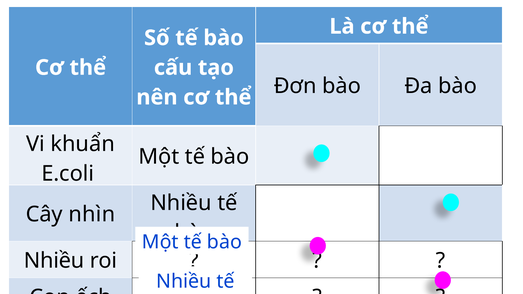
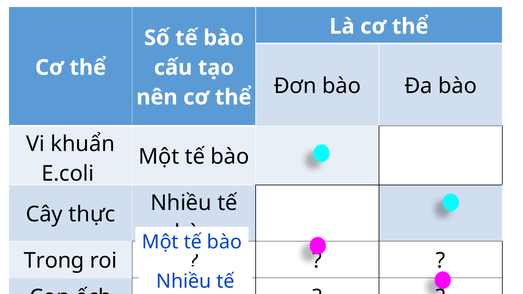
nhìn: nhìn -> thực
Nhiều at (54, 261): Nhiều -> Trong
